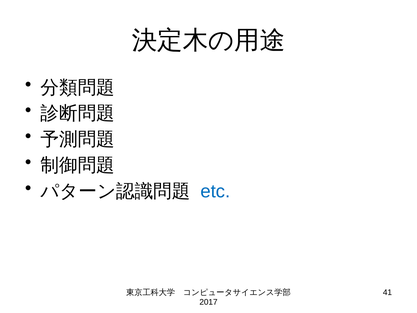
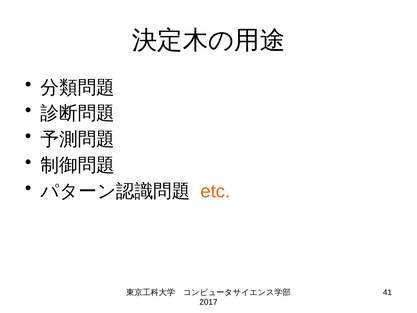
etc colour: blue -> orange
